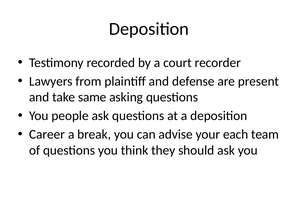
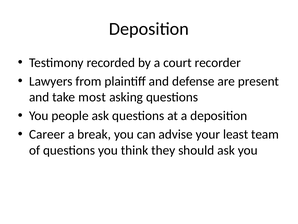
same: same -> most
each: each -> least
